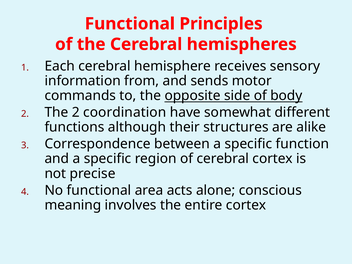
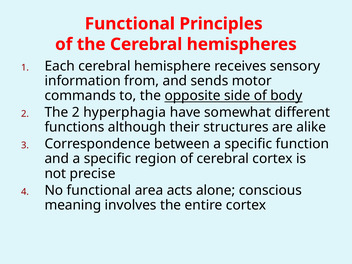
coordination: coordination -> hyperphagia
